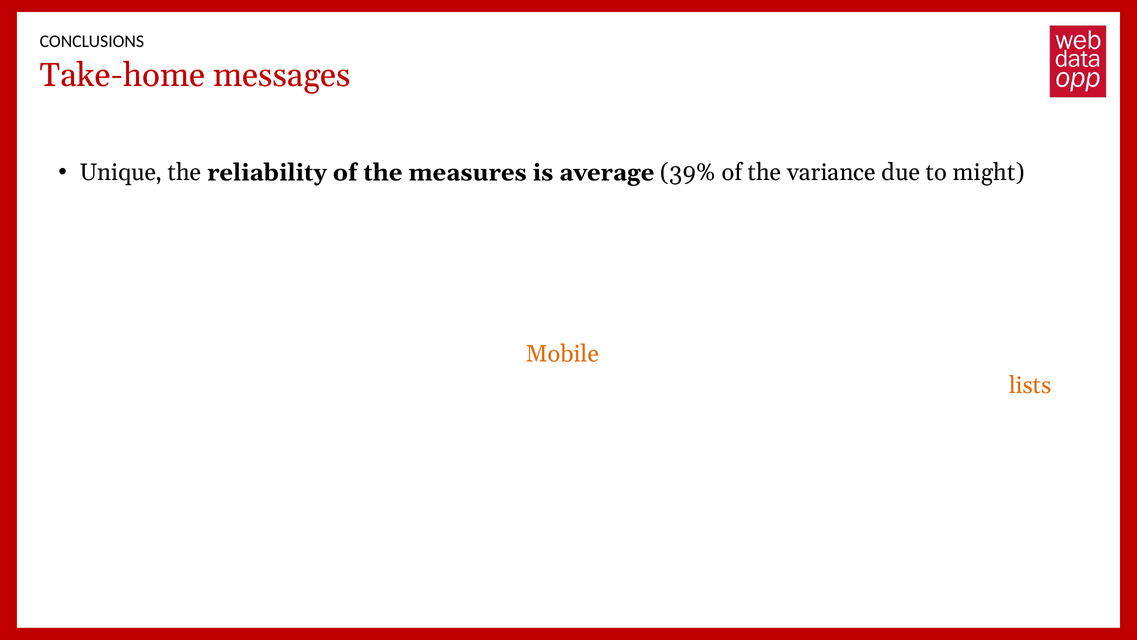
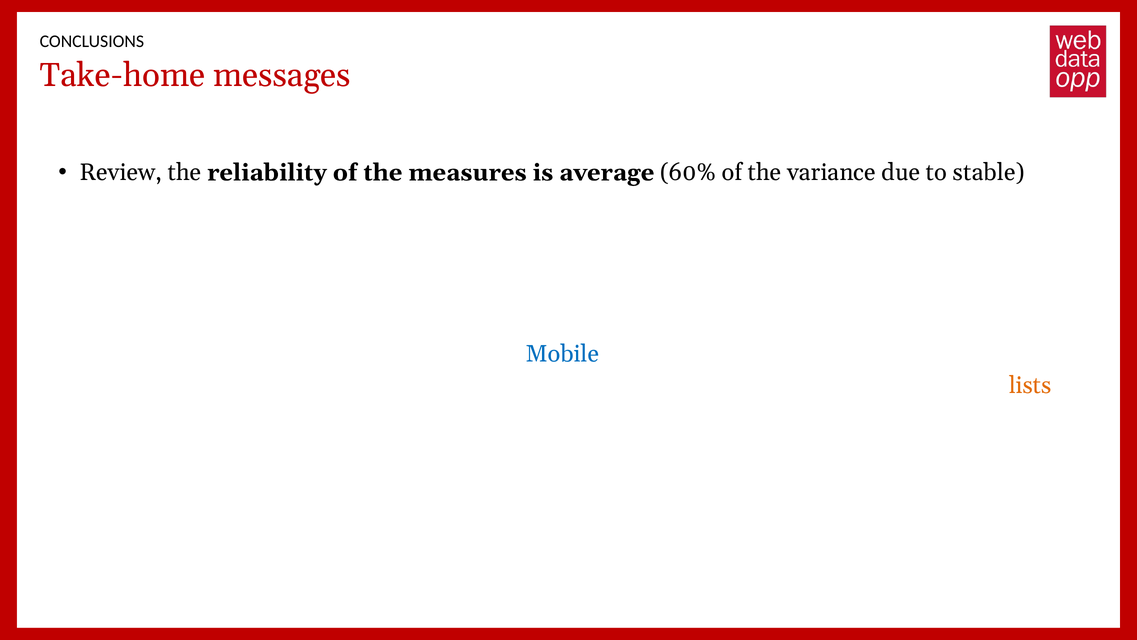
Unique: Unique -> Review
39%: 39% -> 60%
might: might -> stable
Mobile colour: orange -> blue
